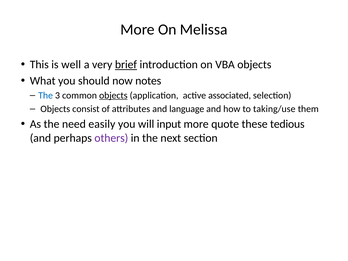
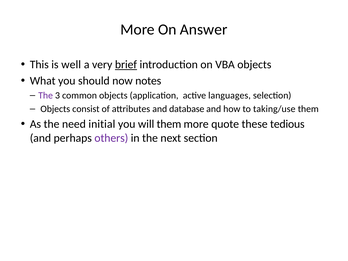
Melissa: Melissa -> Answer
The at (46, 95) colour: blue -> purple
objects at (113, 95) underline: present -> none
associated: associated -> languages
language: language -> database
easily: easily -> initial
will input: input -> them
